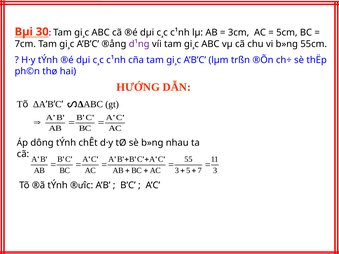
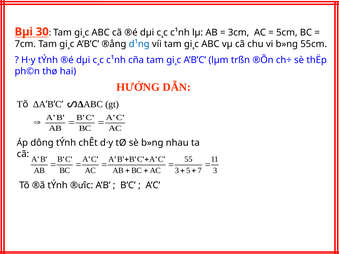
d¹ng colour: purple -> blue
